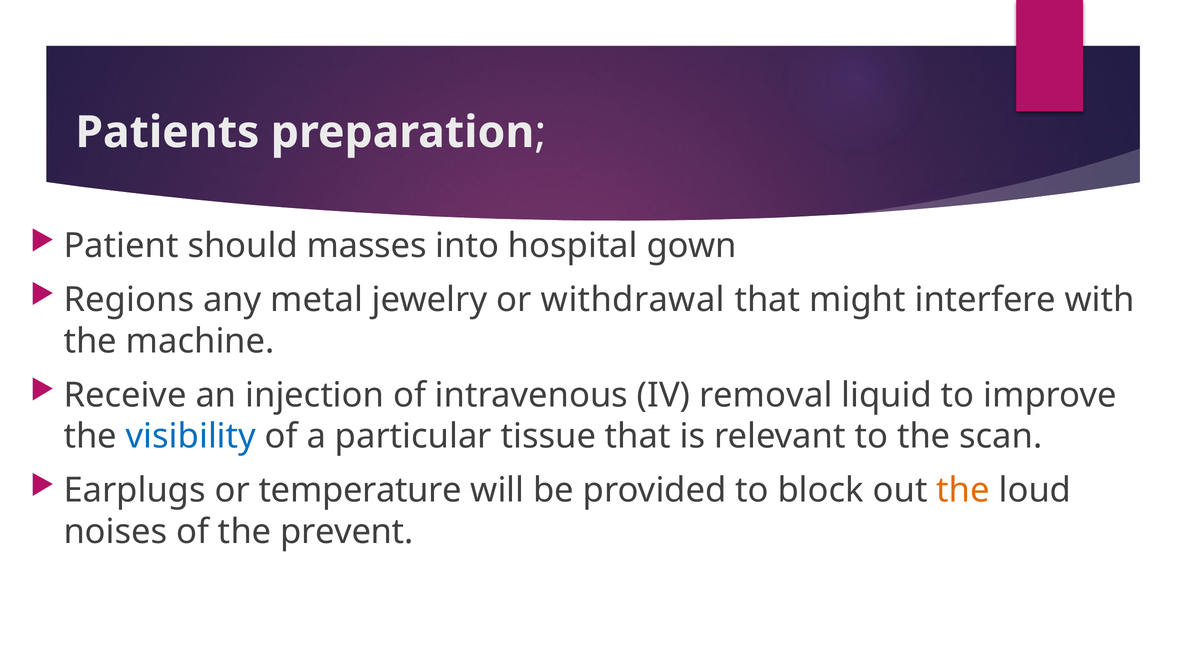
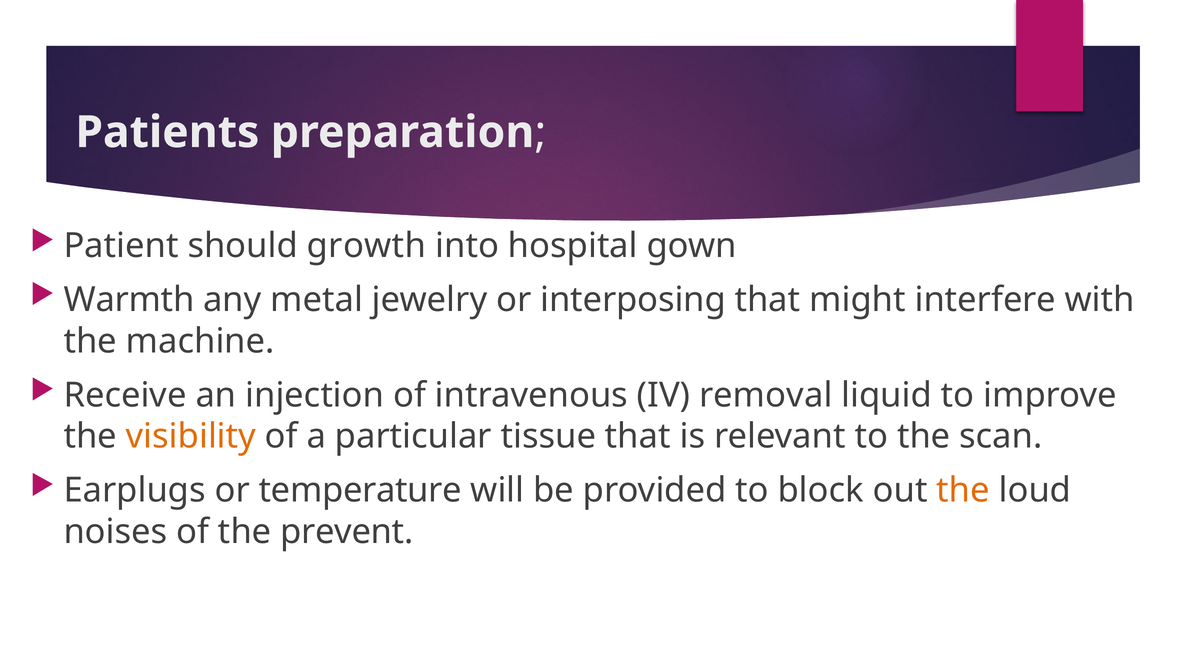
masses: masses -> growth
Regions: Regions -> Warmth
withdrawal: withdrawal -> interposing
visibility colour: blue -> orange
